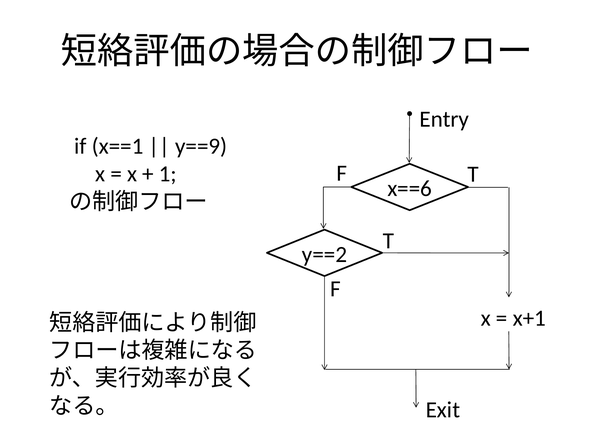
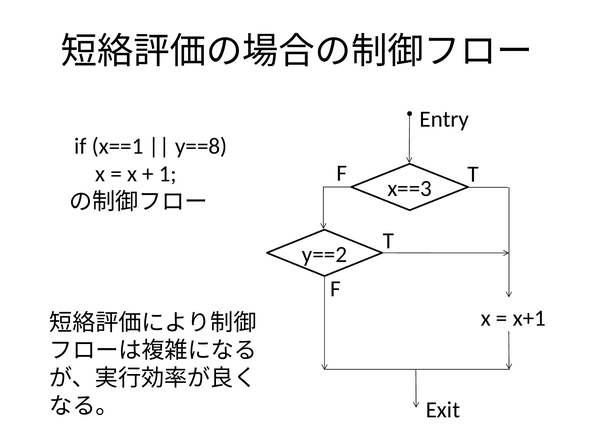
y==9: y==9 -> y==8
x==6: x==6 -> x==3
